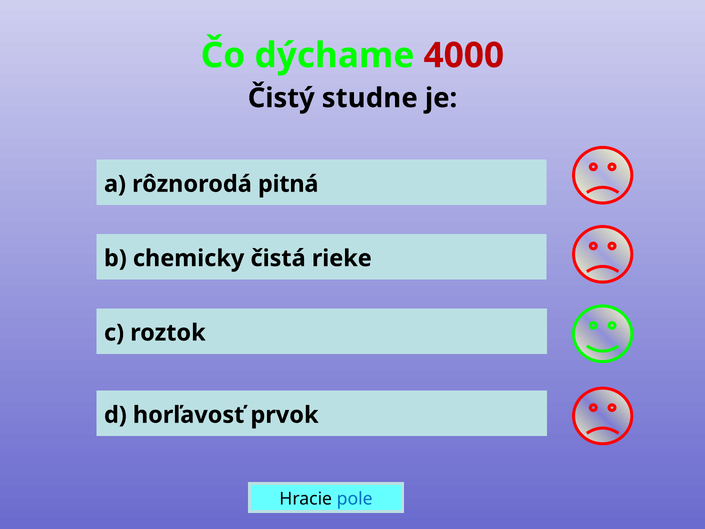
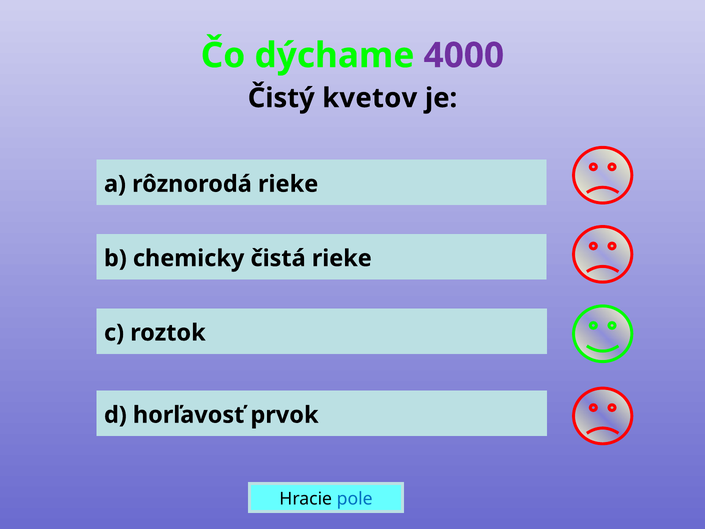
4000 colour: red -> purple
studne: studne -> kvetov
rôznorodá pitná: pitná -> rieke
